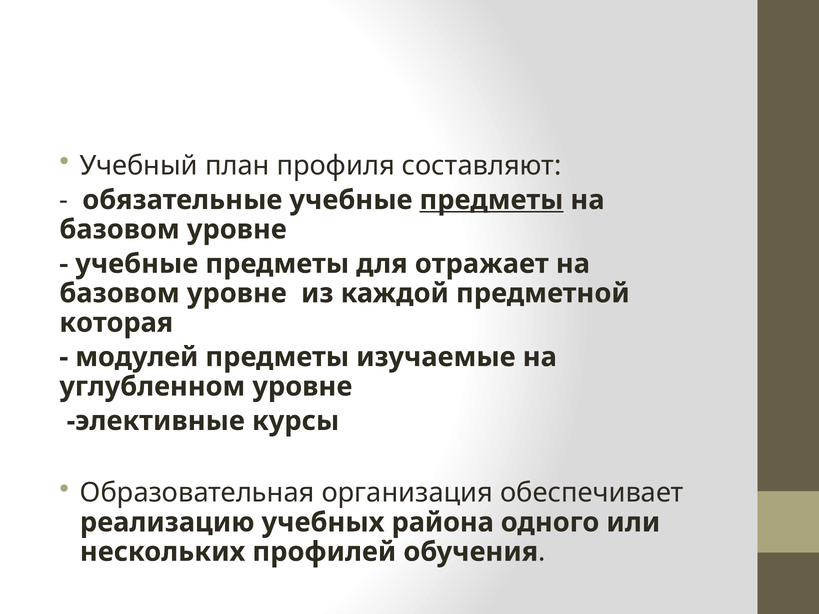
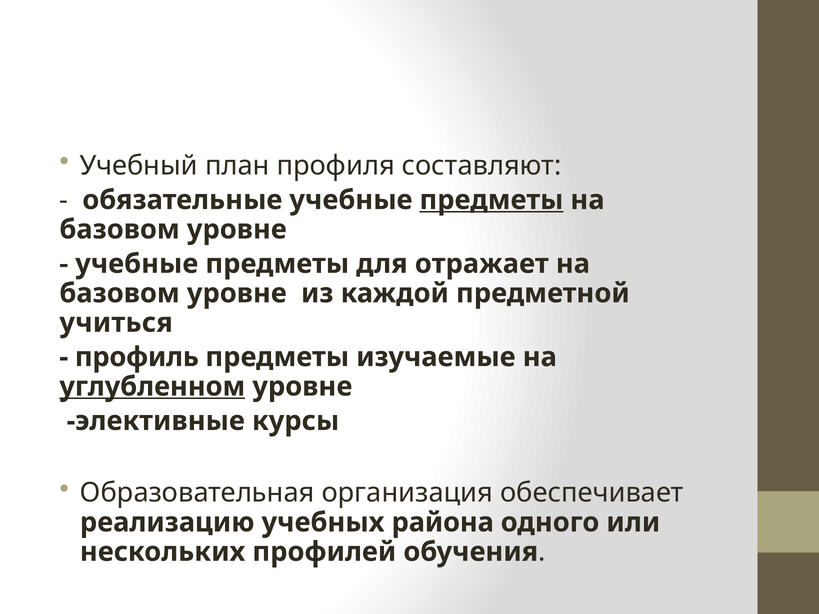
которая: которая -> учиться
модулей: модулей -> профиль
углубленном underline: none -> present
